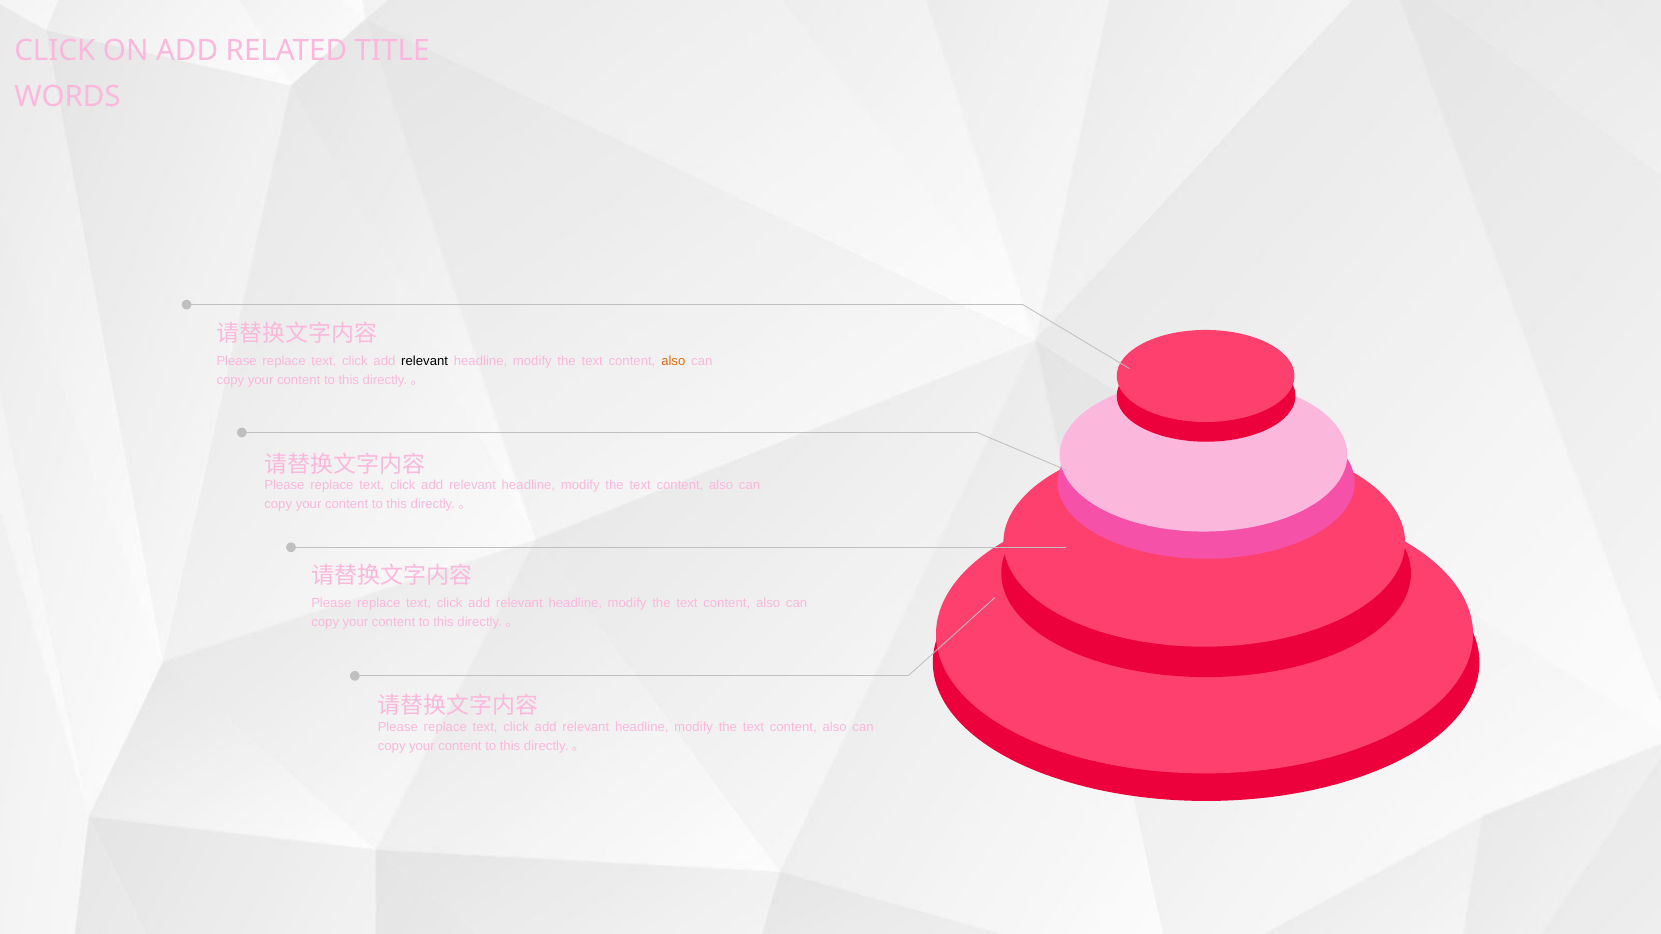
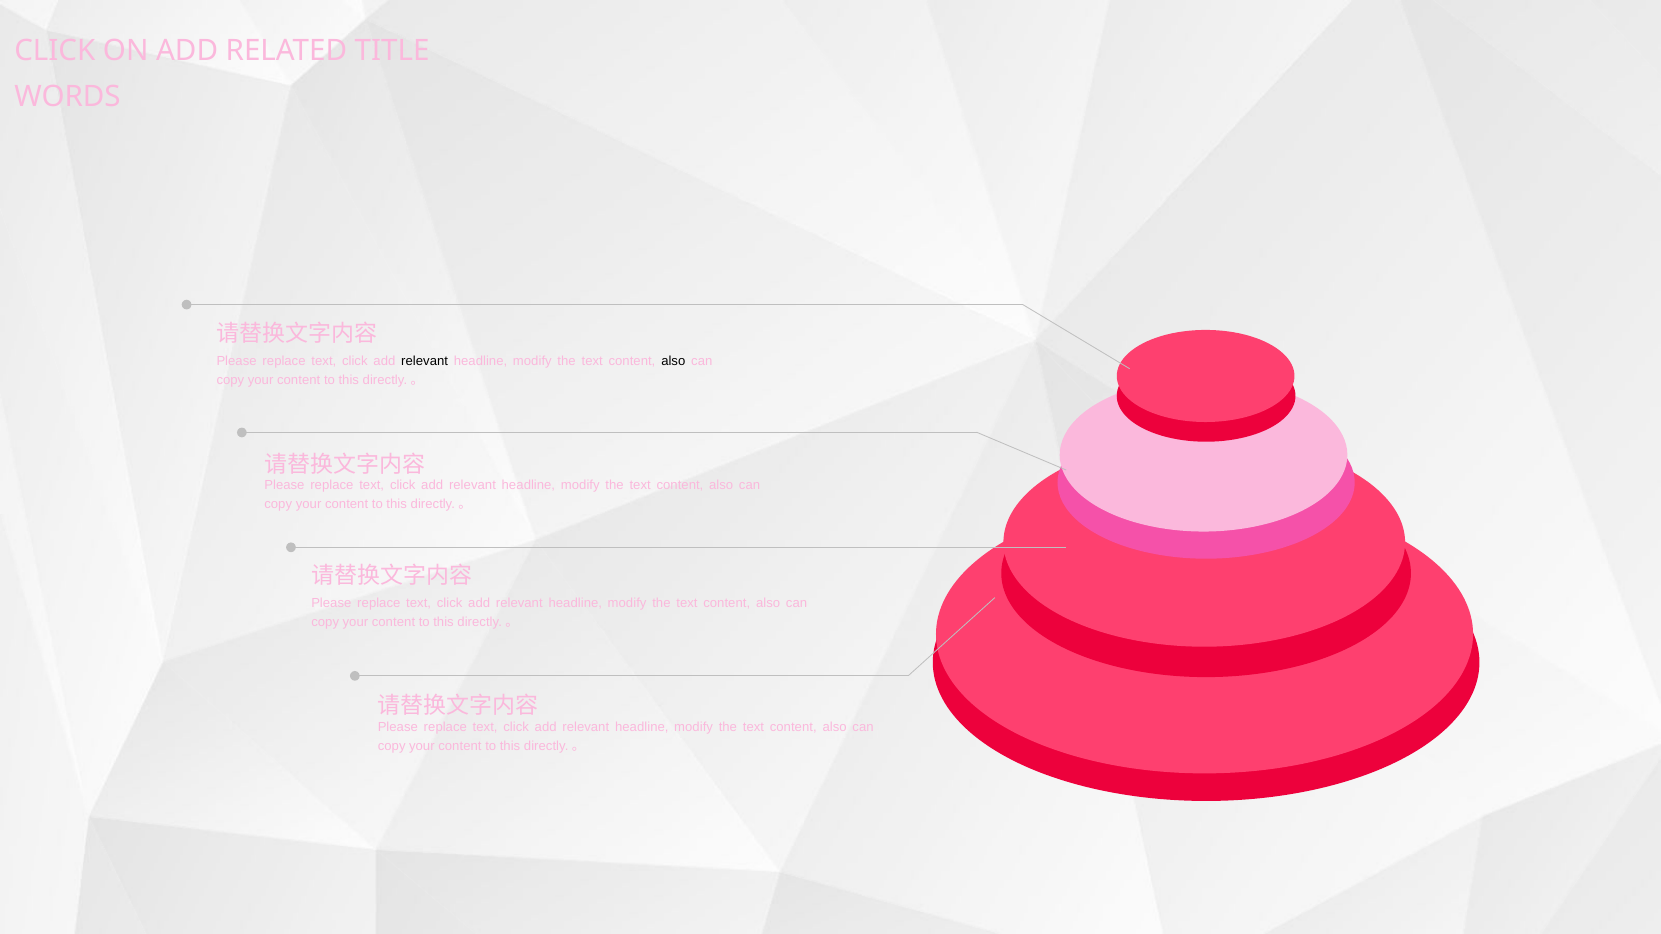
also at (673, 362) colour: orange -> black
